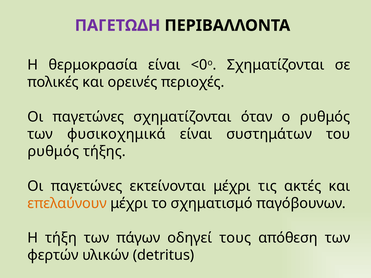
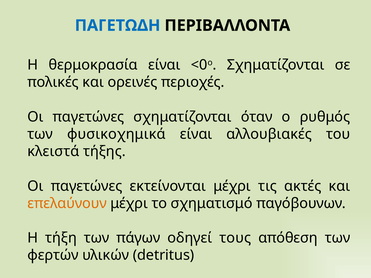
ΠΑΓΕΤΩΔΗ colour: purple -> blue
συστημάτων: συστημάτων -> αλλουβιακές
ρυθμός at (53, 152): ρυθμός -> κλειστά
